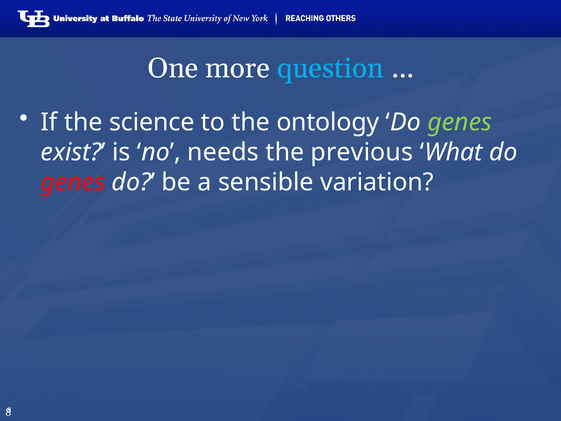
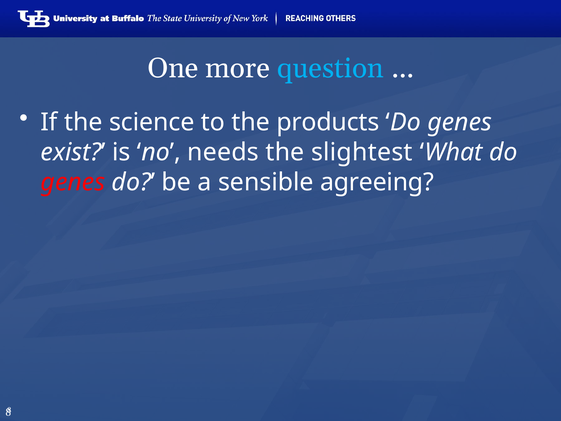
ontology: ontology -> products
genes at (460, 122) colour: light green -> white
previous: previous -> slightest
variation: variation -> agreeing
